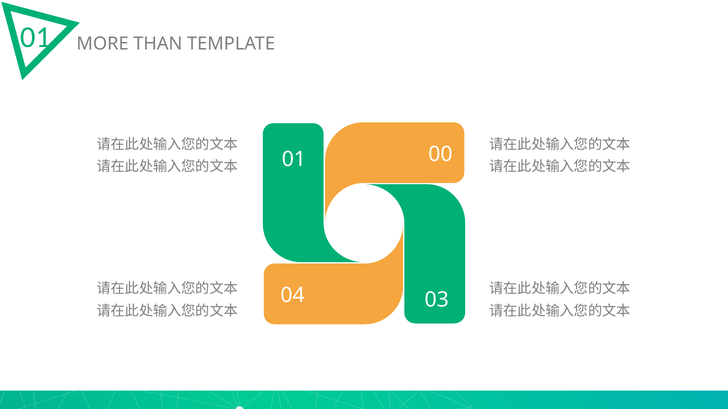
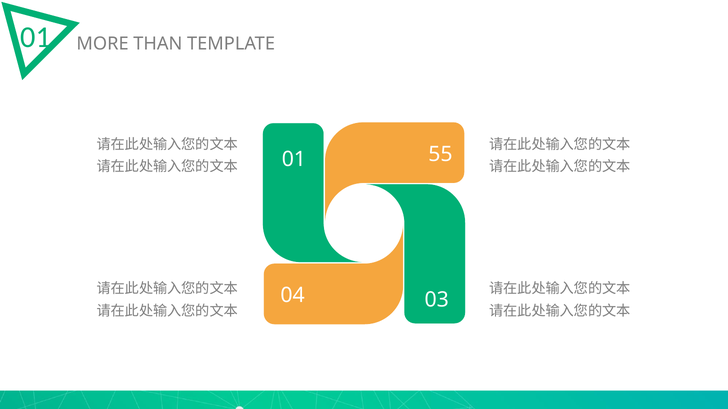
00: 00 -> 55
